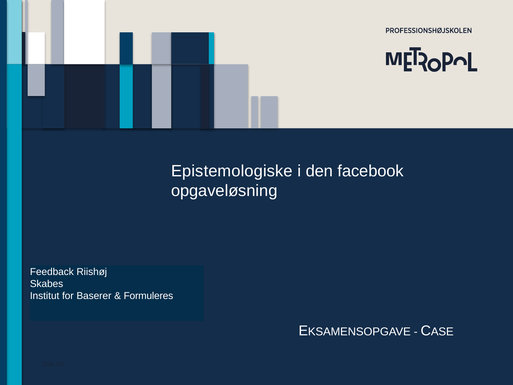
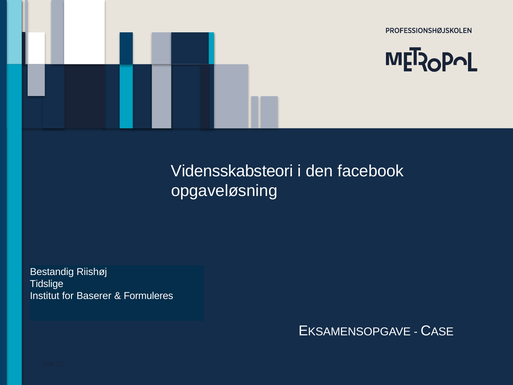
Epistemologiske: Epistemologiske -> Vidensskabsteori
Feedback: Feedback -> Bestandig
Skabes: Skabes -> Tidslige
